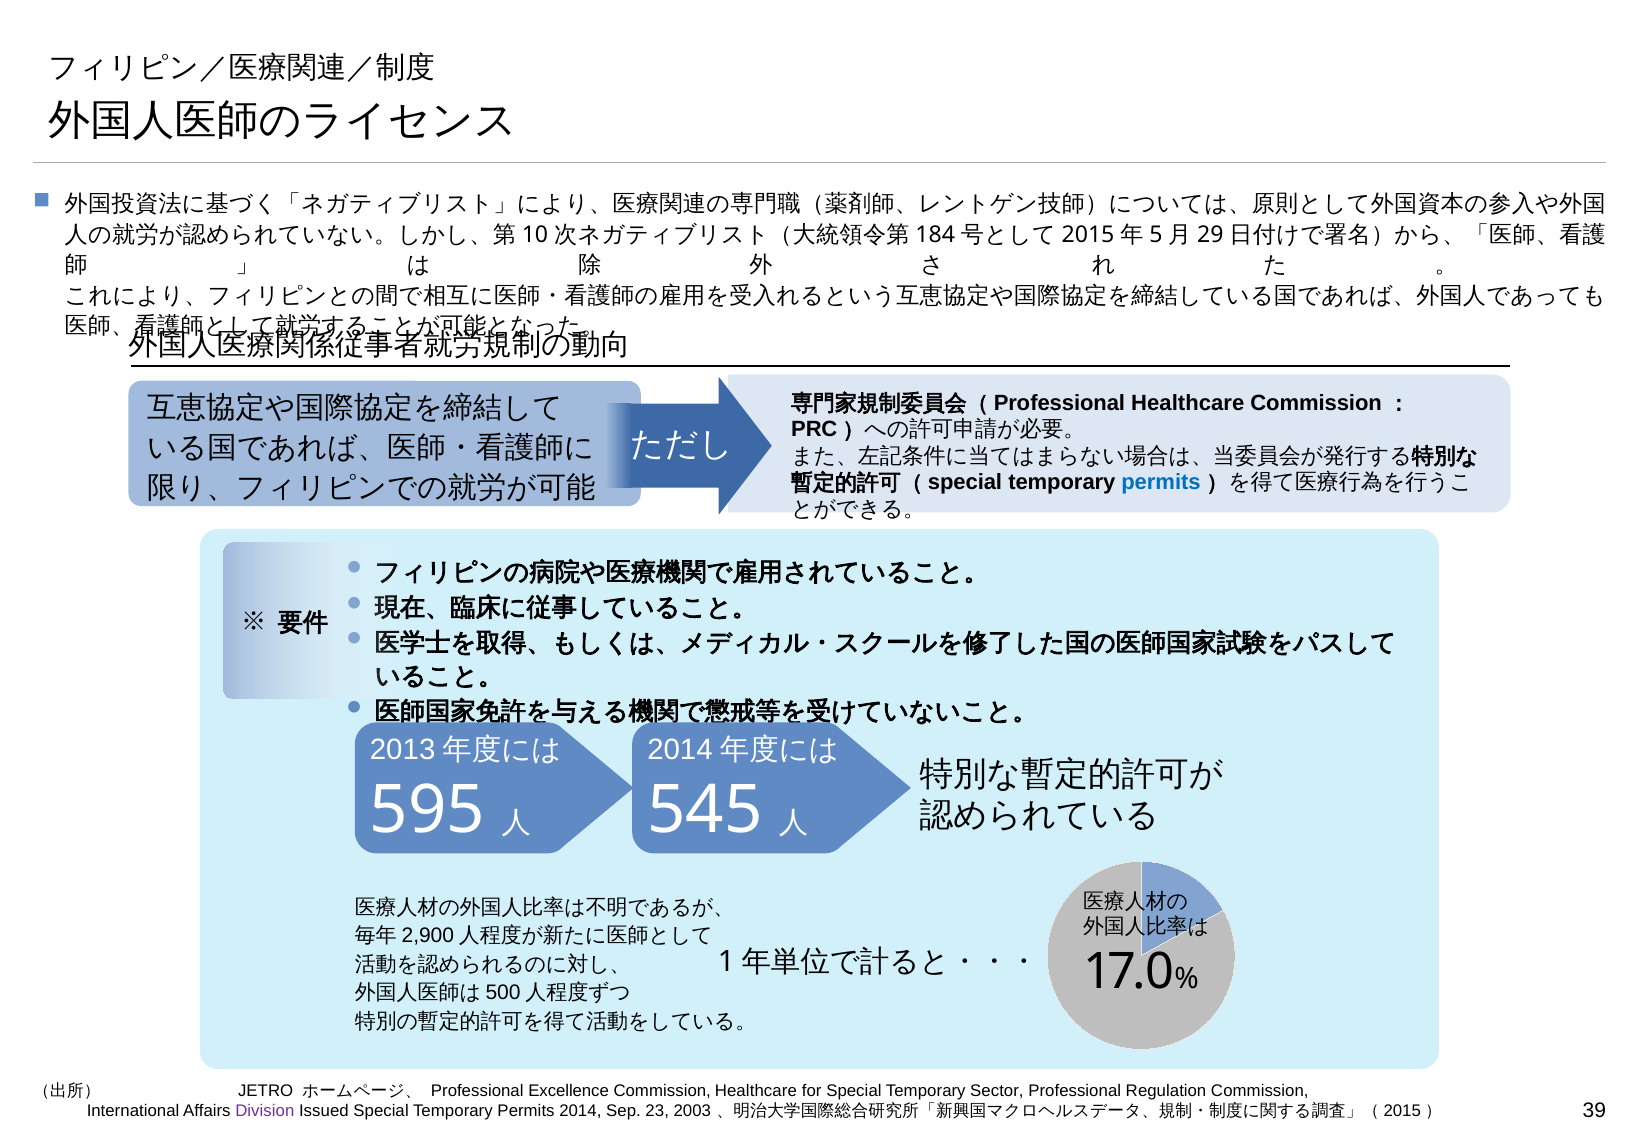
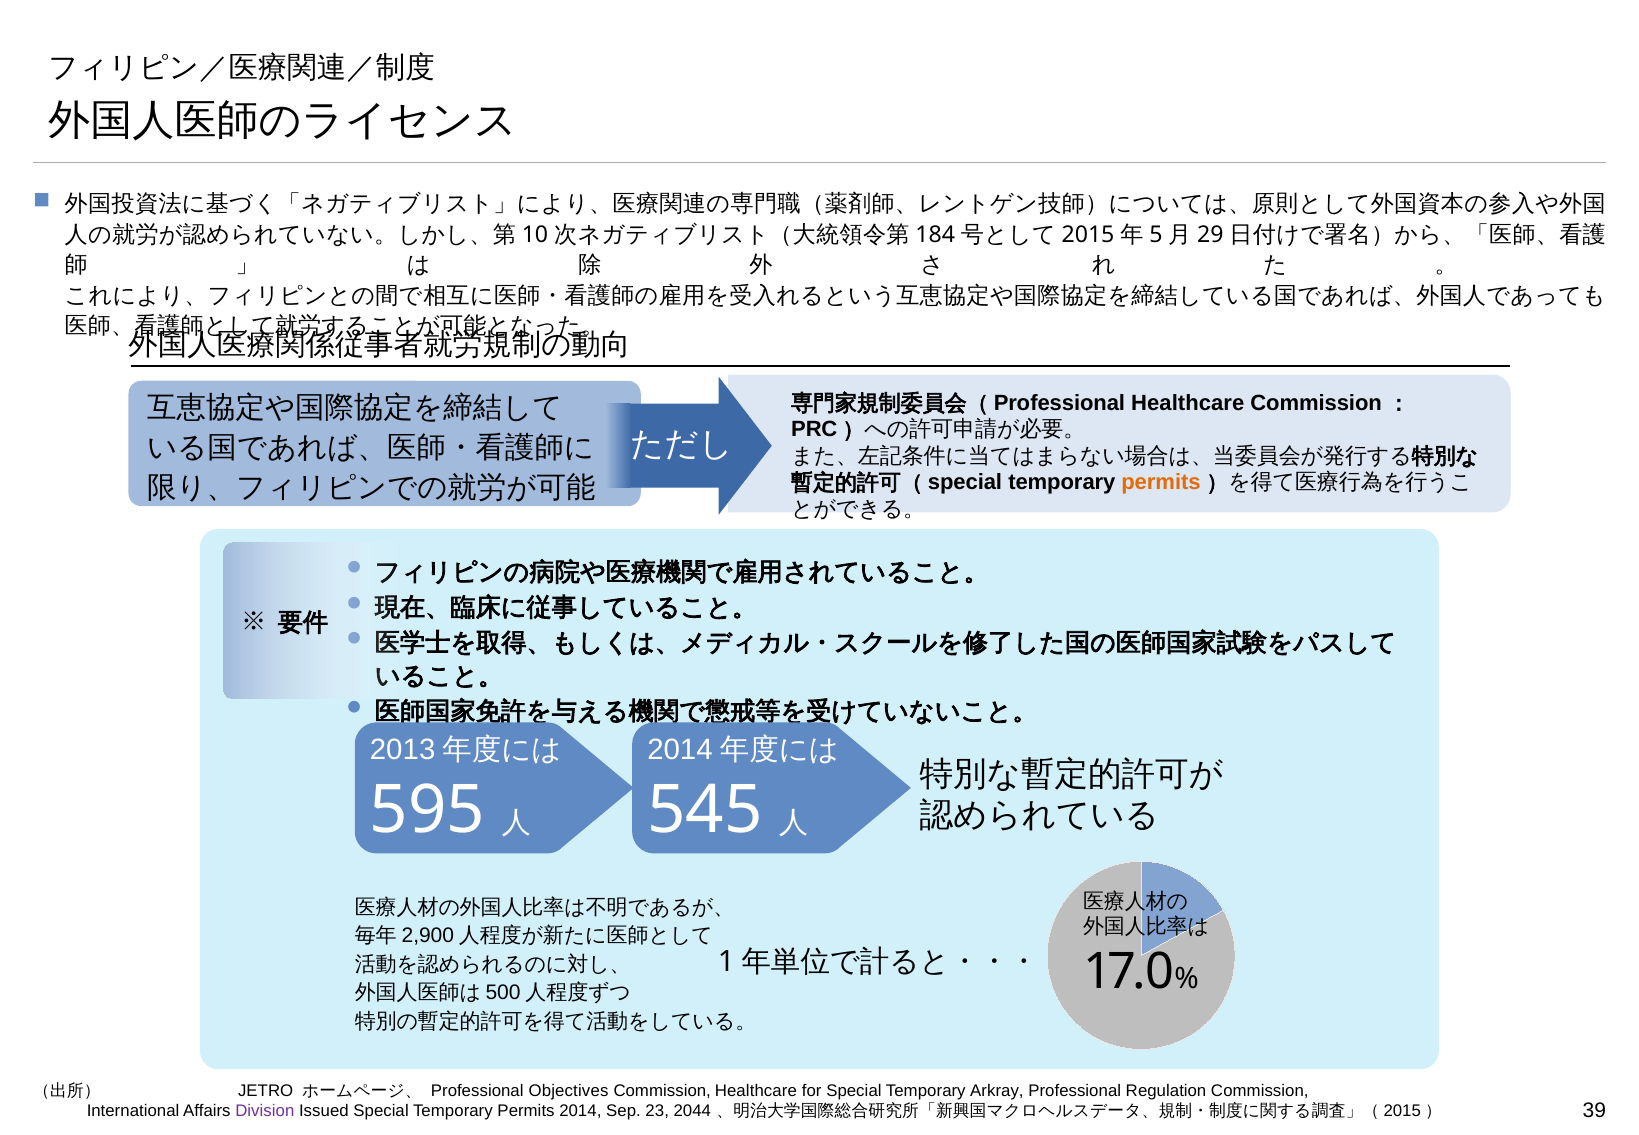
permits at (1161, 482) colour: blue -> orange
Excellence: Excellence -> Objectives
Sector: Sector -> Arkray
2003: 2003 -> 2044
